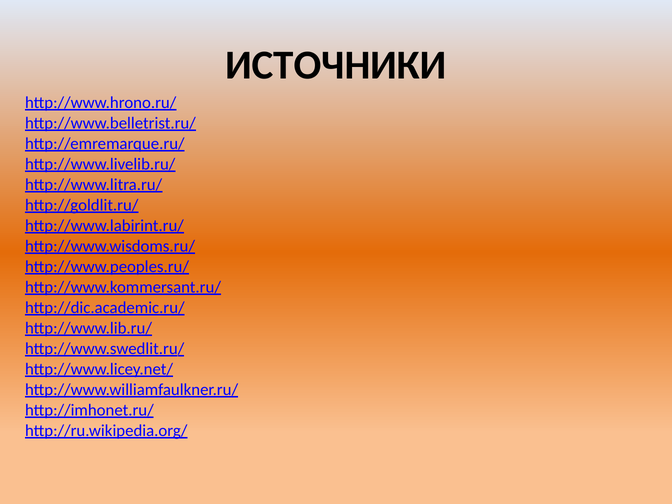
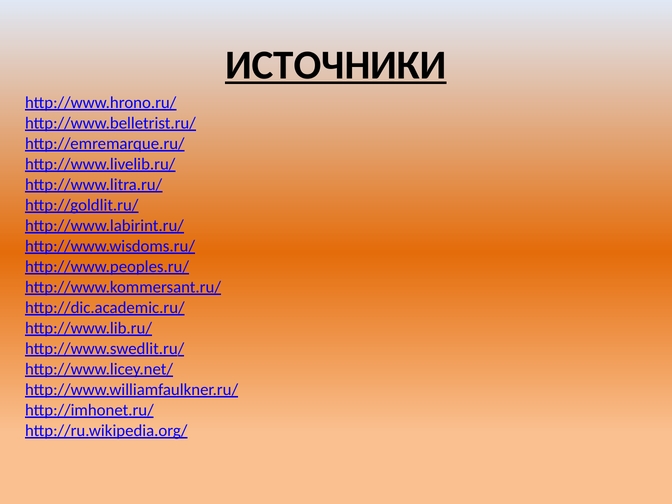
ИСТОЧНИКИ underline: none -> present
